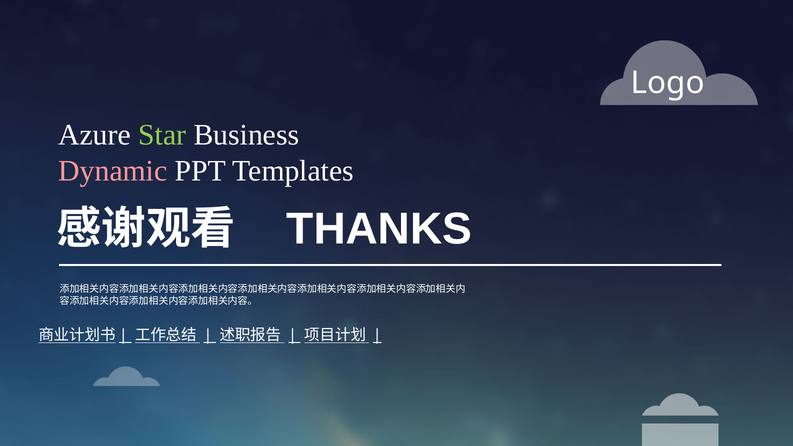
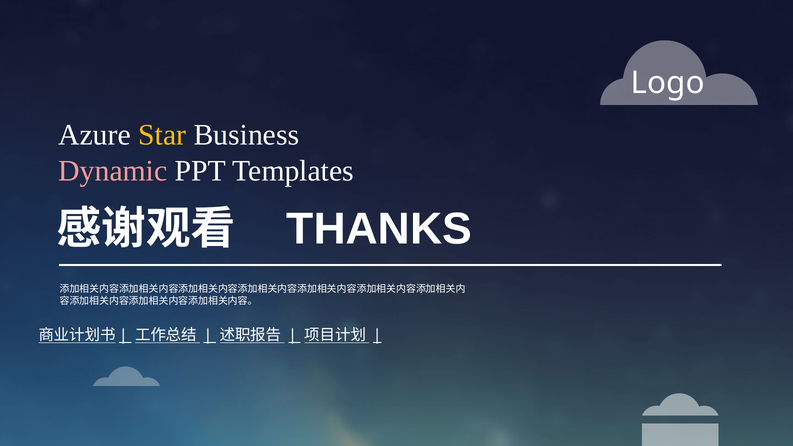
Star colour: light green -> yellow
